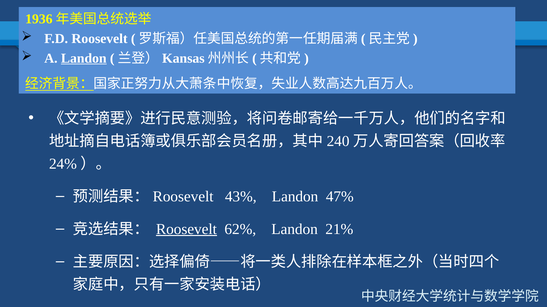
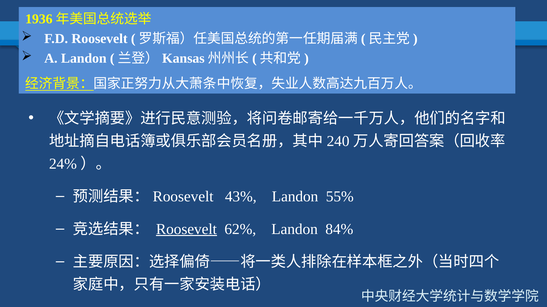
Landon at (84, 58) underline: present -> none
47%: 47% -> 55%
21%: 21% -> 84%
